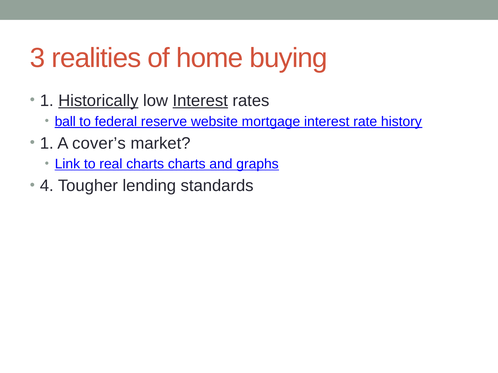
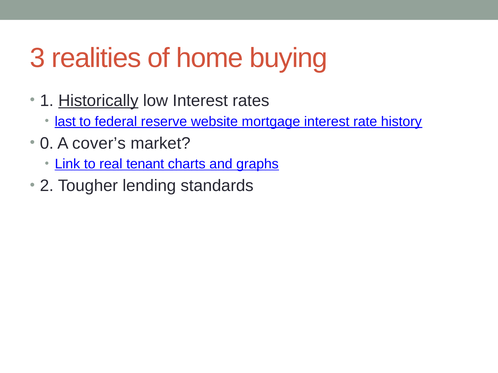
Interest at (200, 101) underline: present -> none
ball: ball -> last
1 at (47, 143): 1 -> 0
real charts: charts -> tenant
4: 4 -> 2
